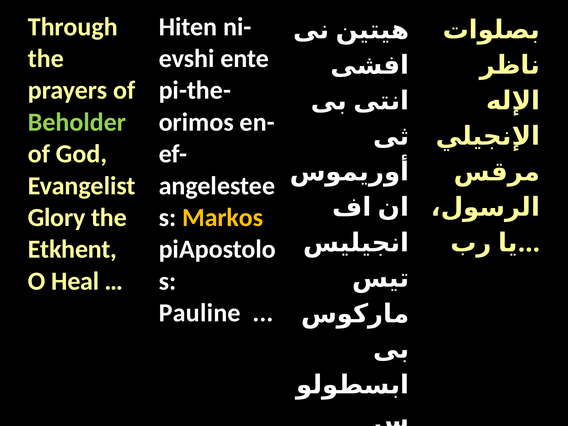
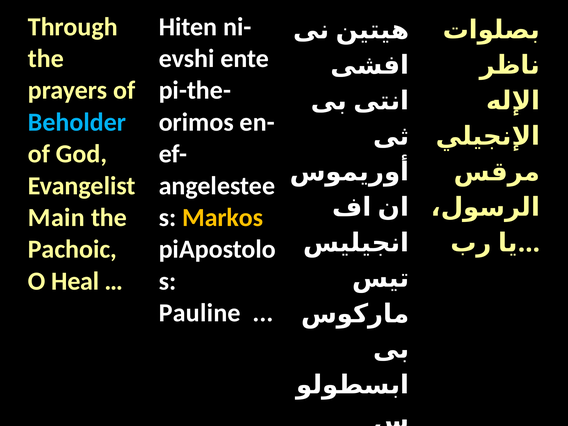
Beholder colour: light green -> light blue
Glory: Glory -> Main
Etkhent: Etkhent -> Pachoic
